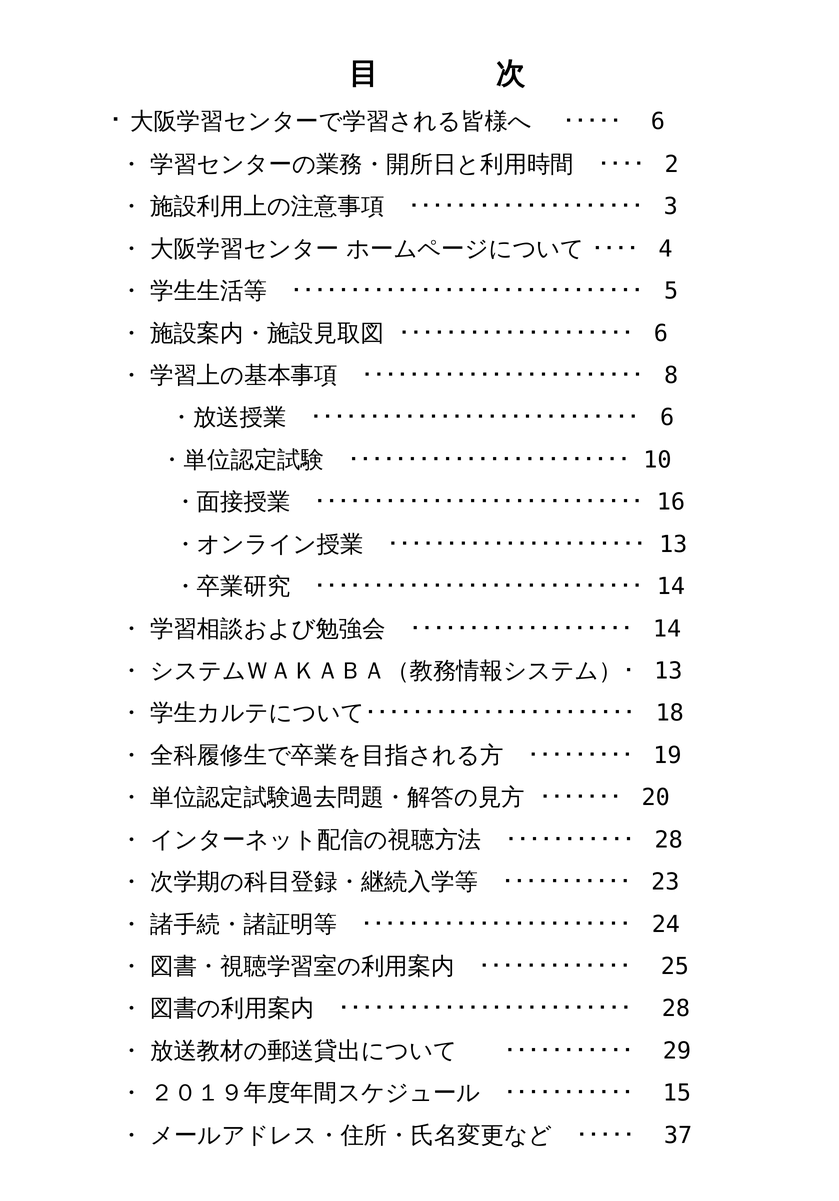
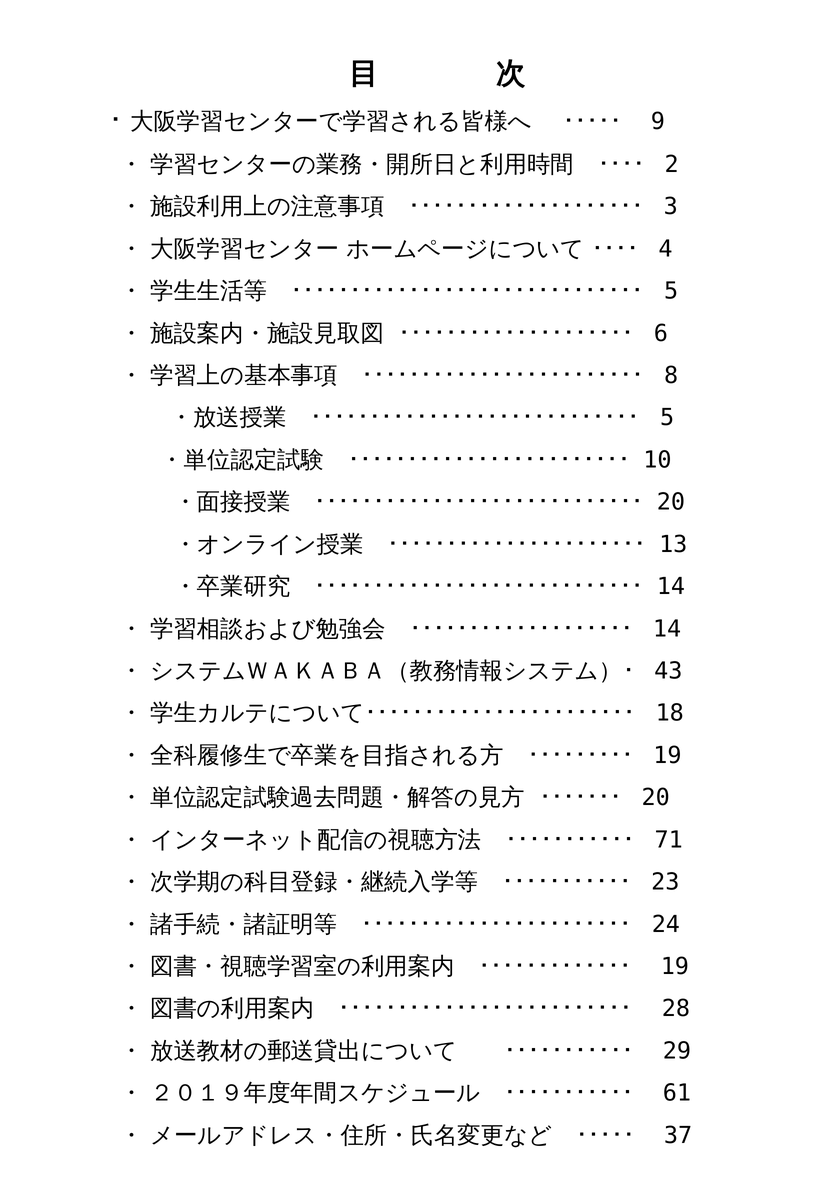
6 at (658, 122): 6 -> 9
6 at (667, 418): 6 -> 5
16 at (671, 502): 16 -> 20
13 at (668, 671): 13 -> 43
28 at (669, 840): 28 -> 71
25 at (675, 966): 25 -> 19
15: 15 -> 61
